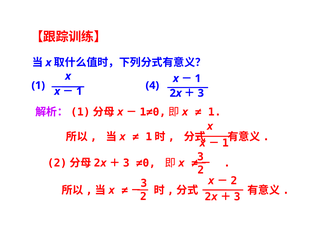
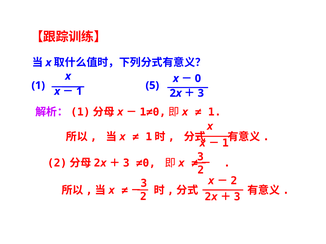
1 at (198, 79): 1 -> 0
4: 4 -> 5
